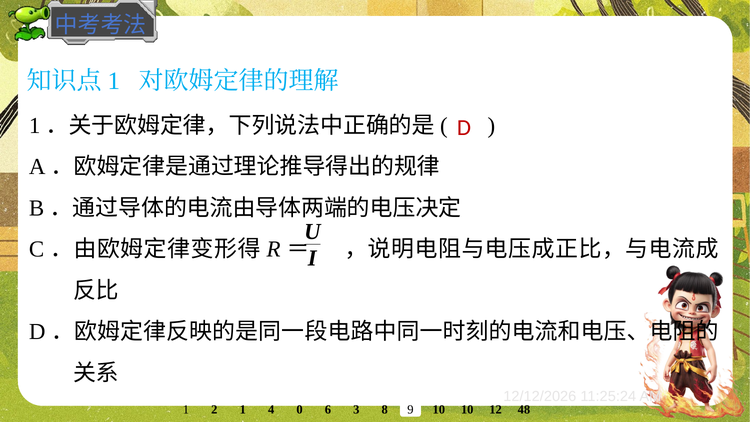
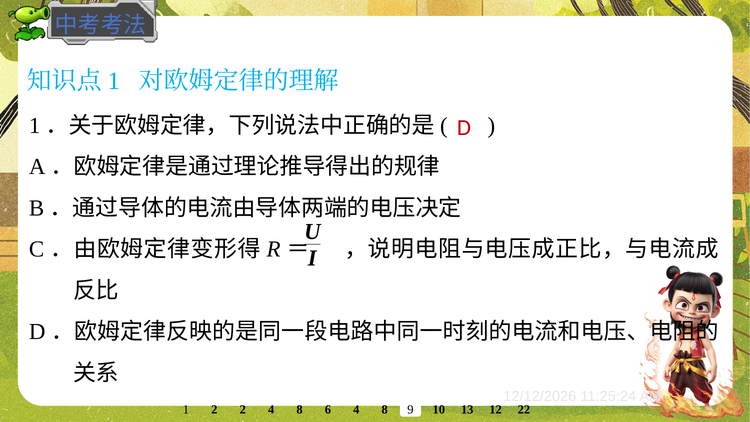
10 10: 10 -> 13
48: 48 -> 22
2 1: 1 -> 2
0 at (300, 410): 0 -> 8
6 3: 3 -> 4
